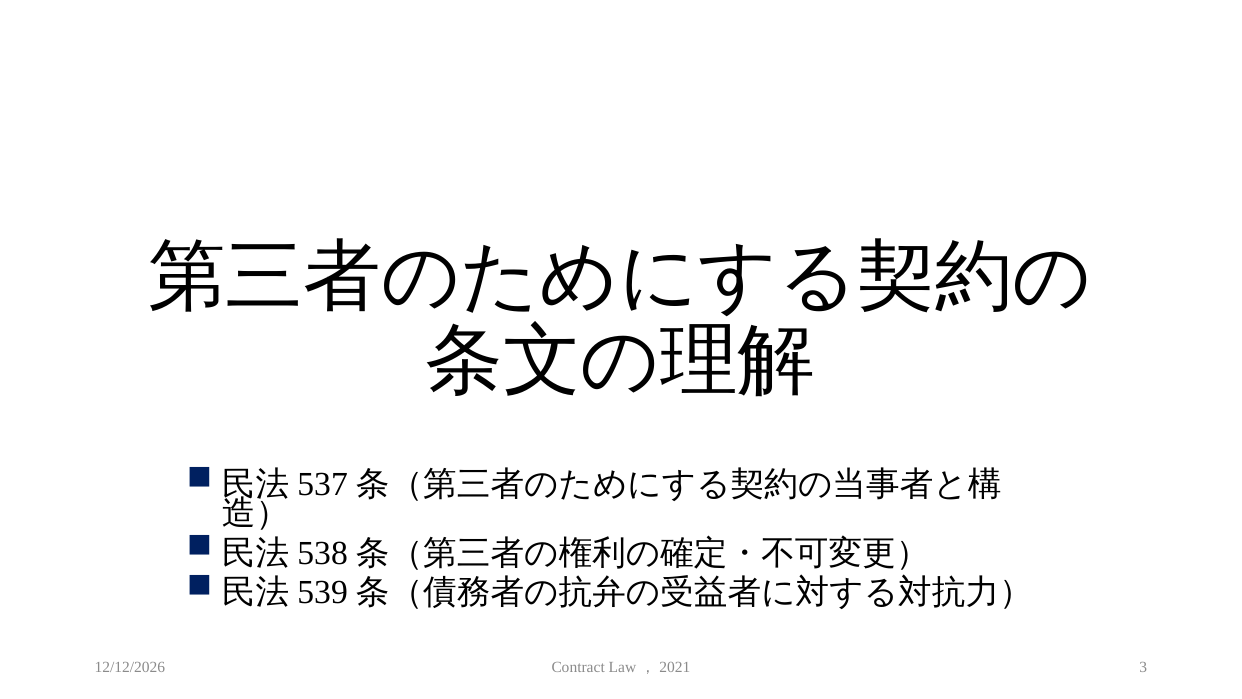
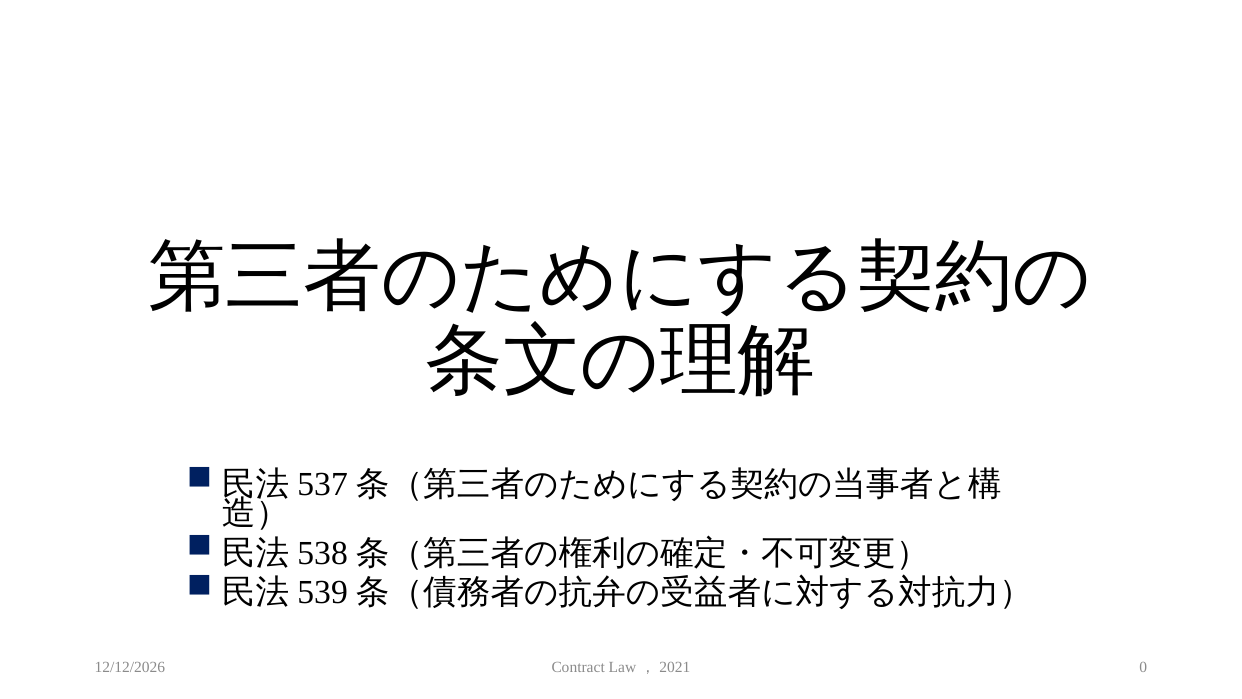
3: 3 -> 0
